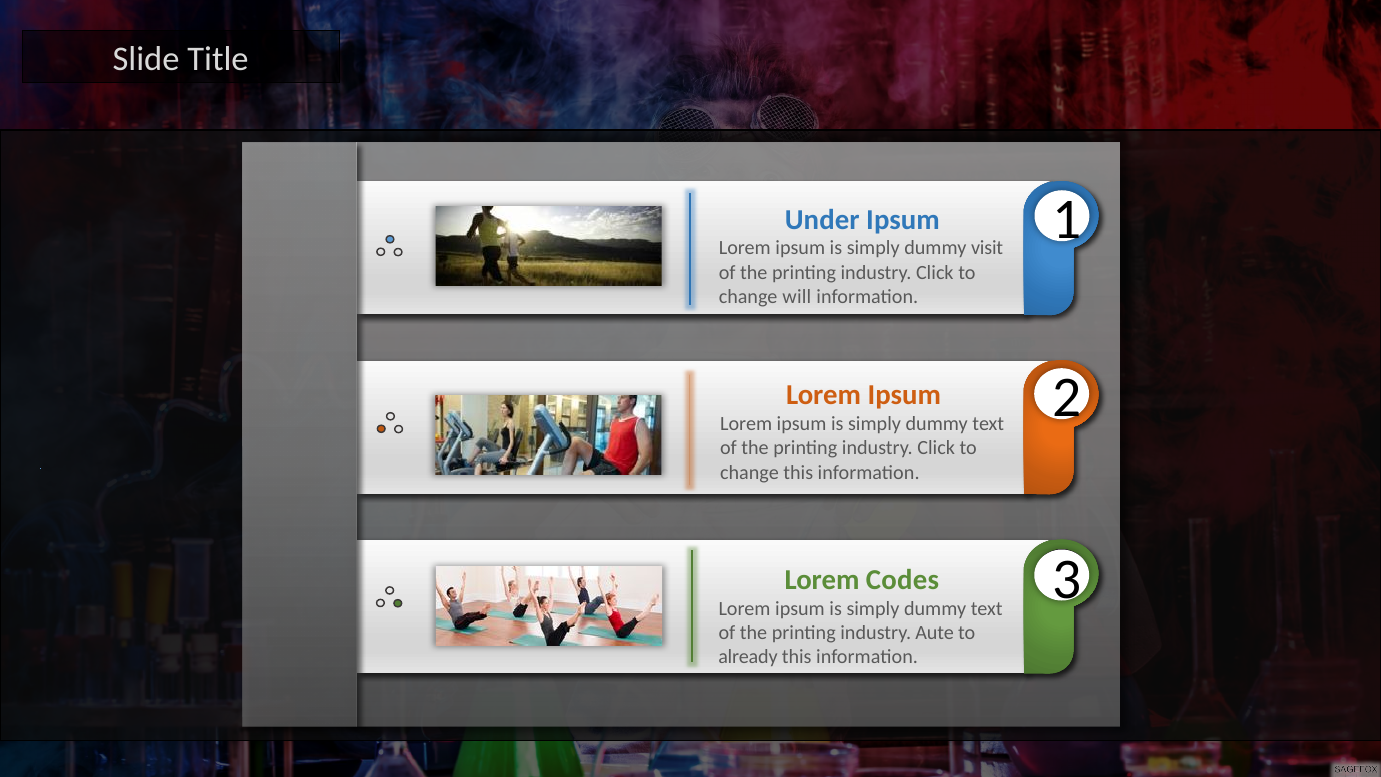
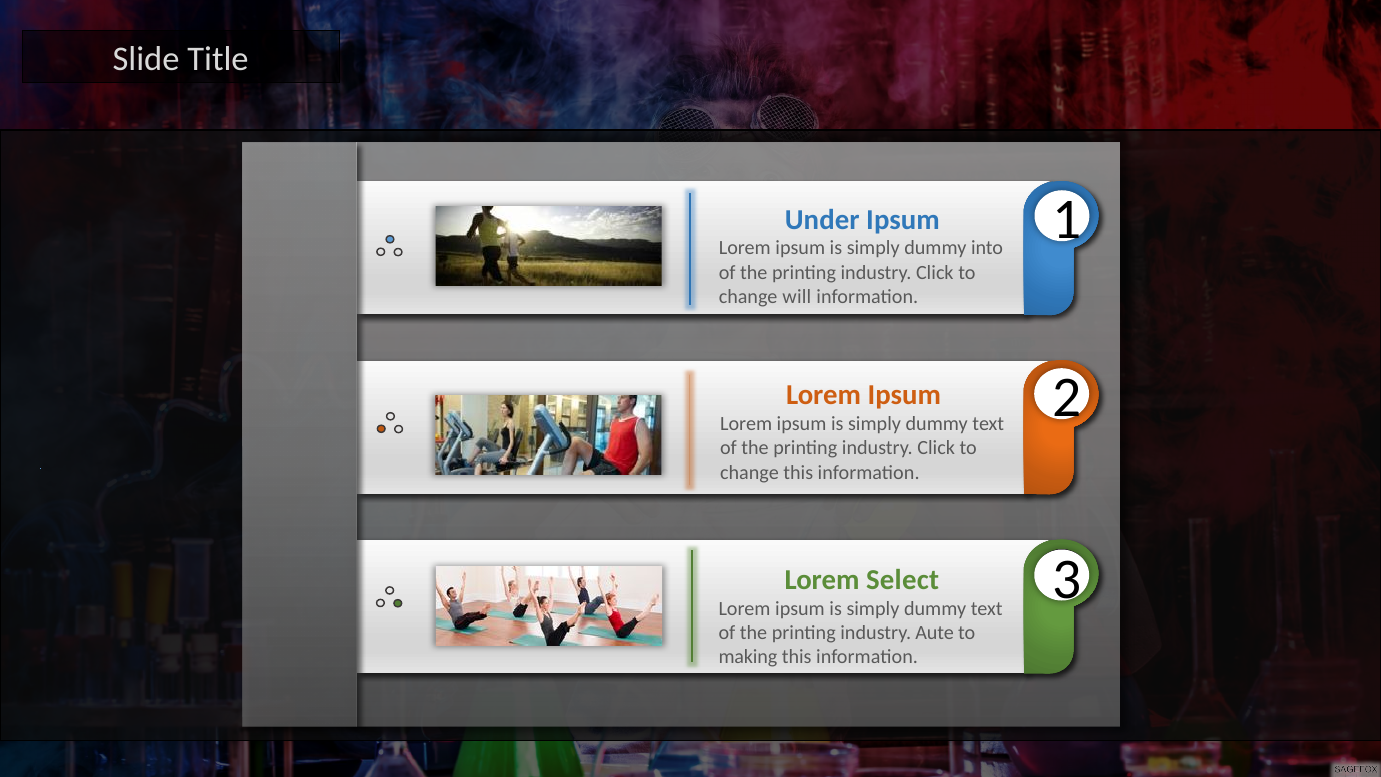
visit: visit -> into
Codes: Codes -> Select
already: already -> making
